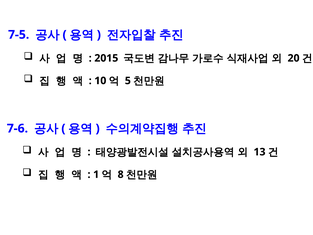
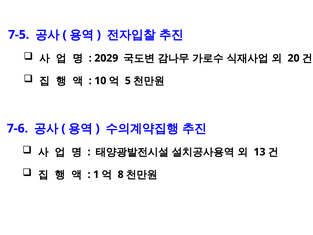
2015: 2015 -> 2029
